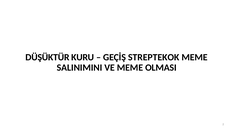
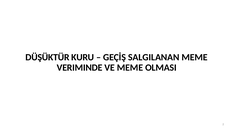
STREPTEKOK: STREPTEKOK -> SALGILANAN
SALINIMINI: SALINIMINI -> VERIMINDE
